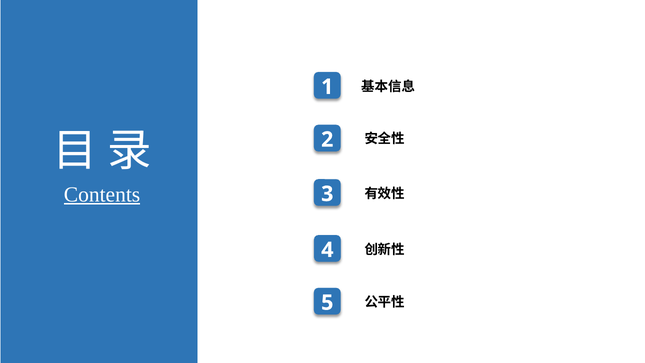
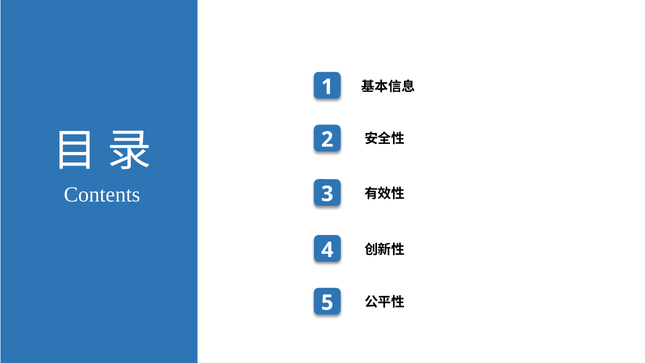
Contents underline: present -> none
